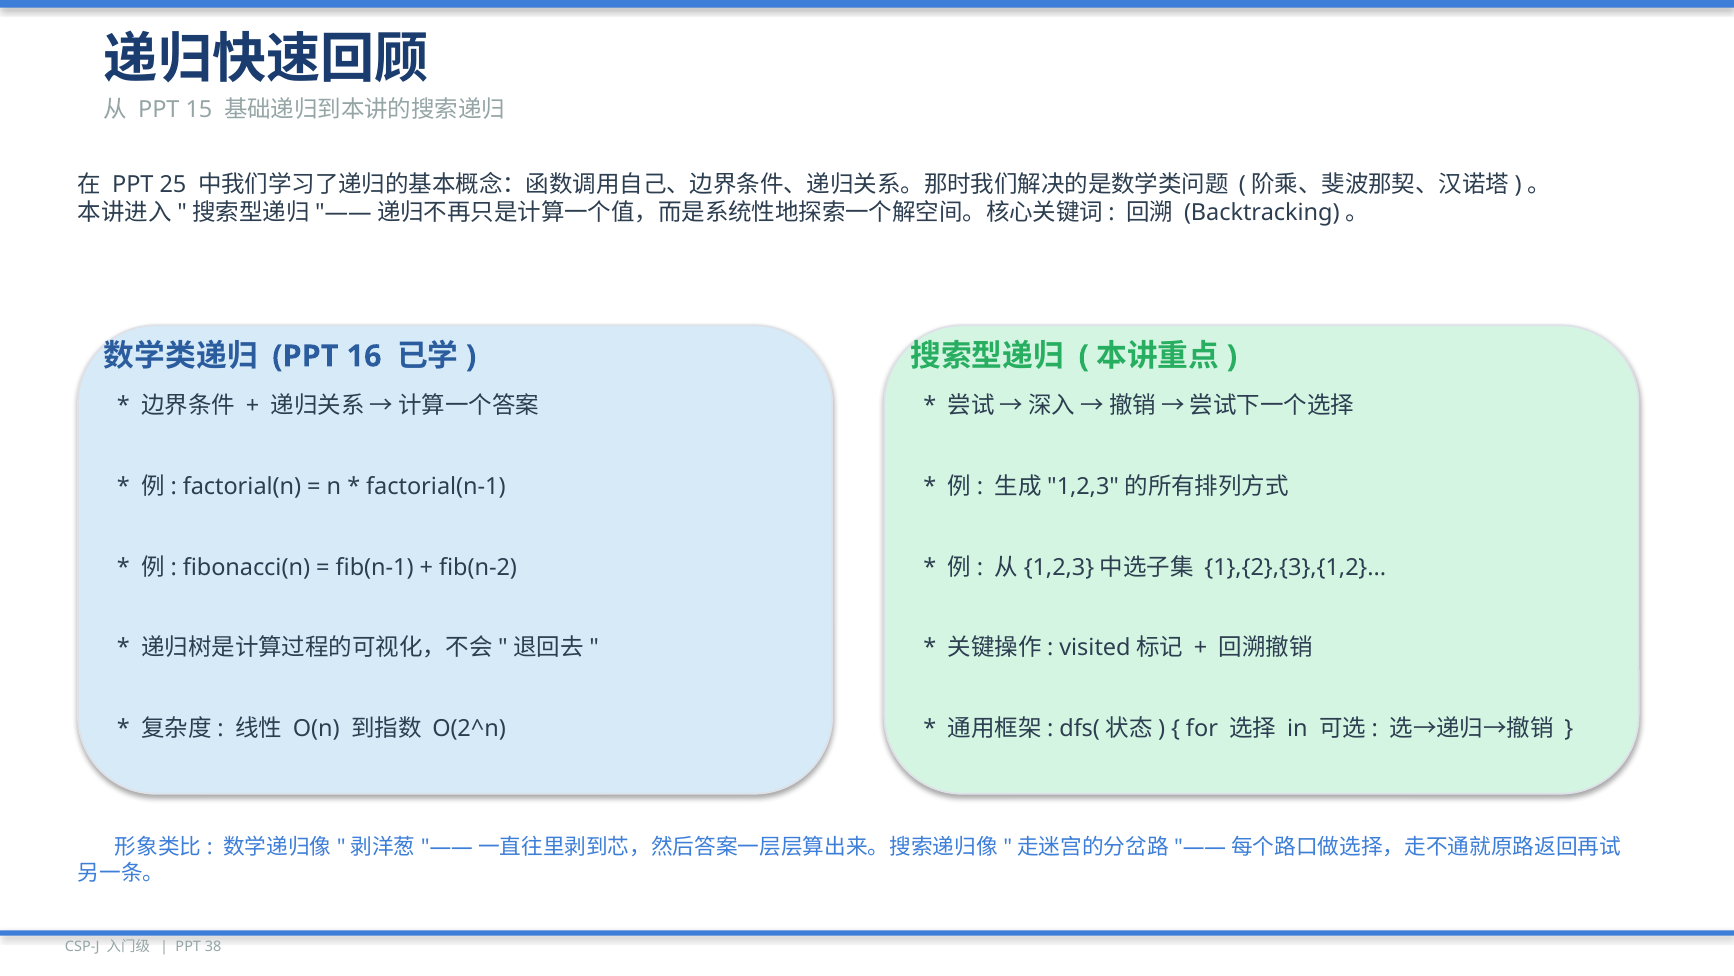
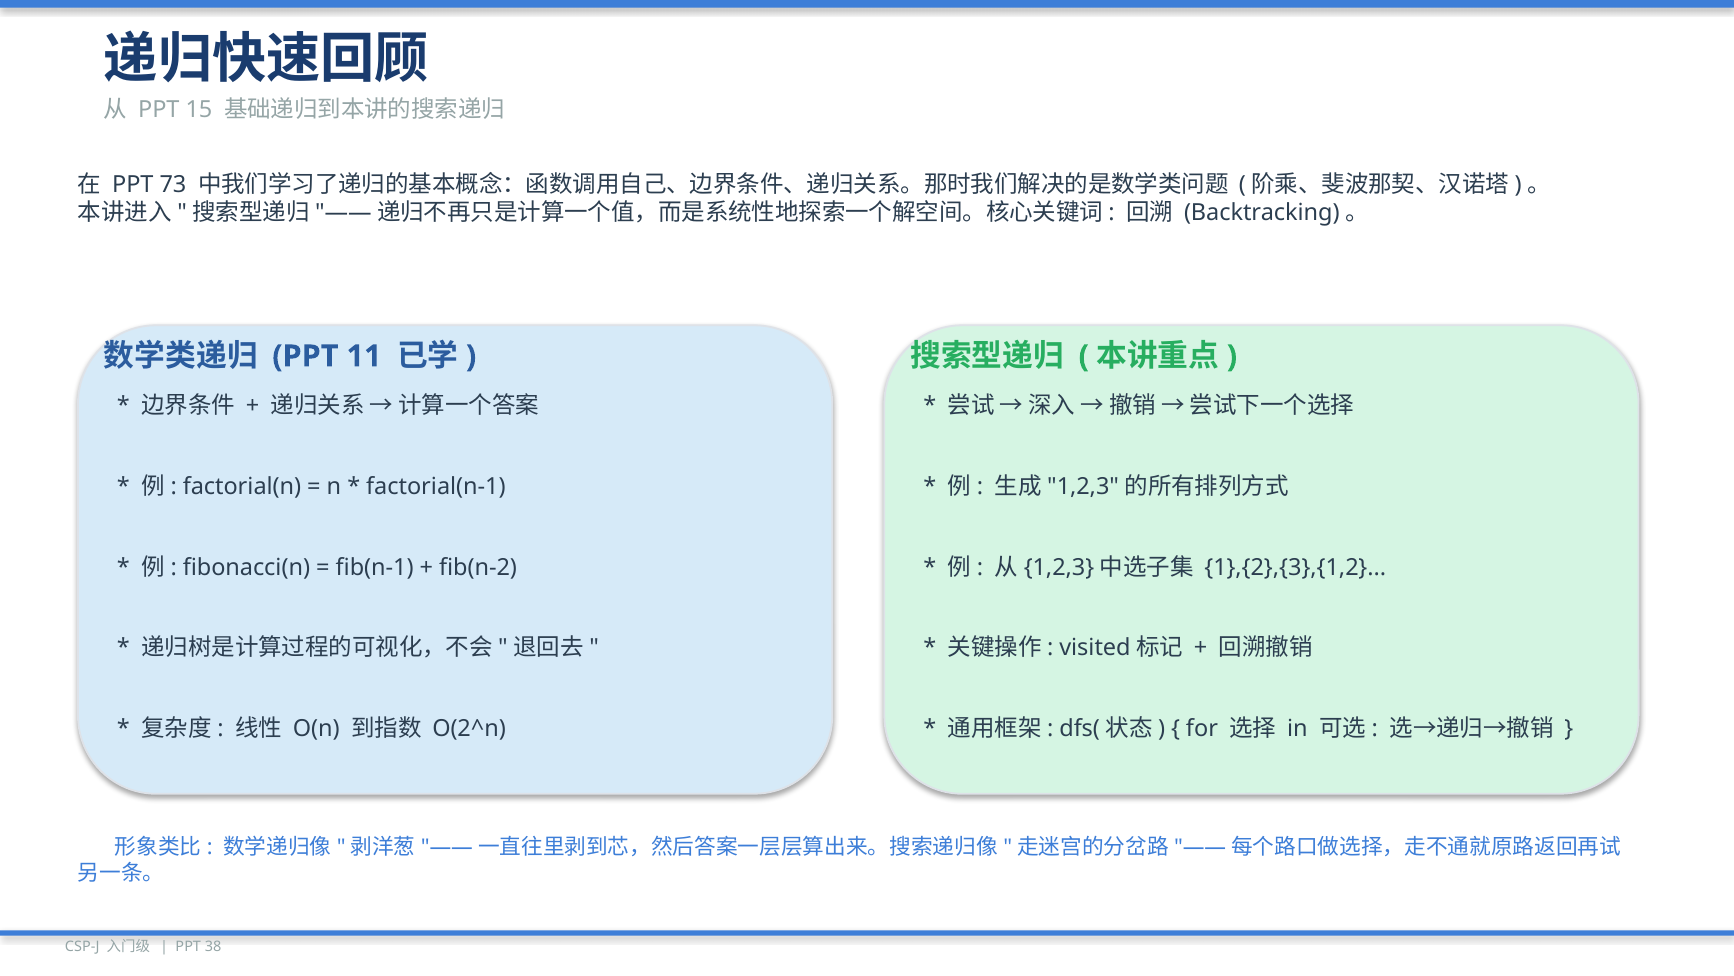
25: 25 -> 73
16: 16 -> 11
